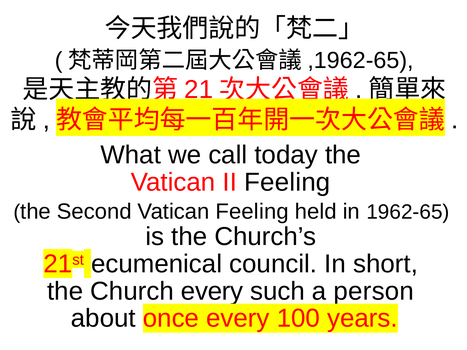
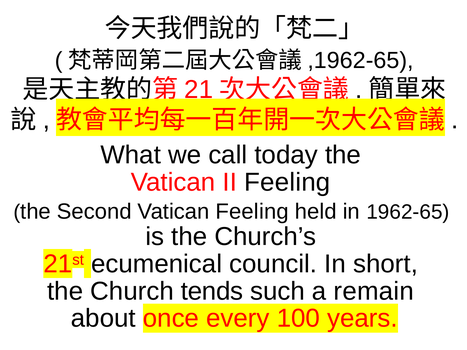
Church every: every -> tends
person: person -> remain
